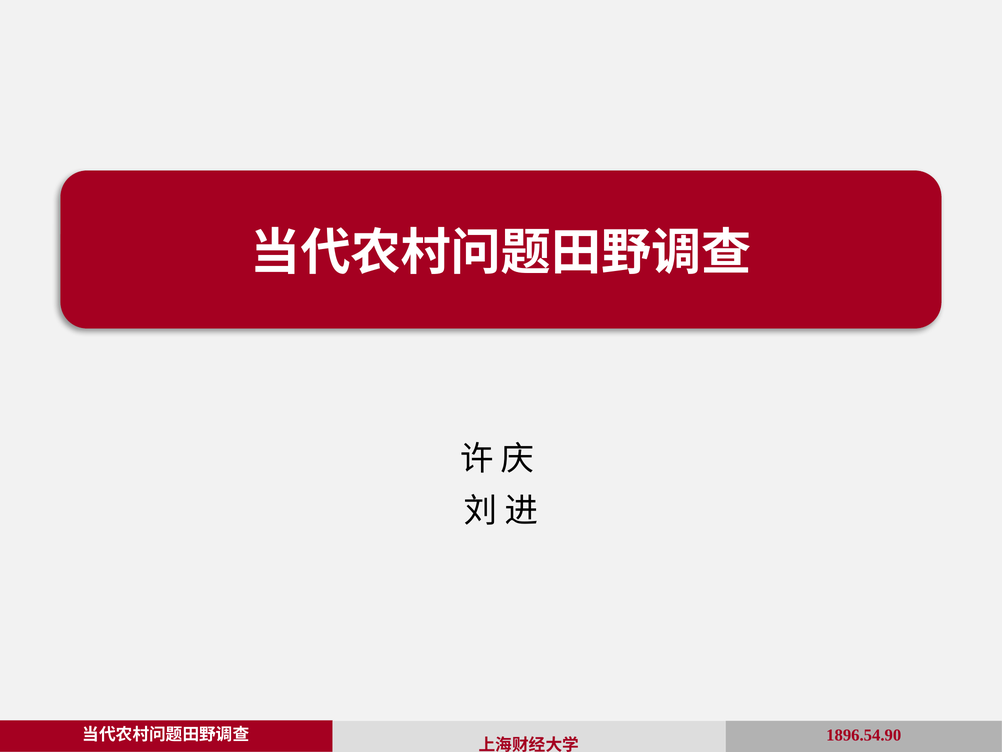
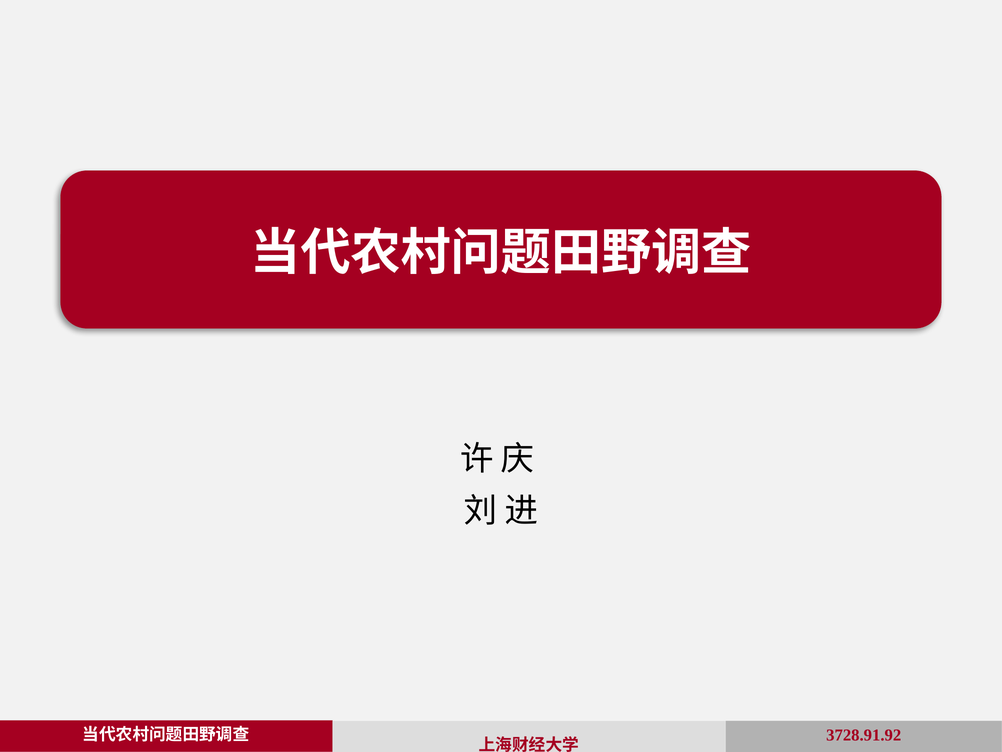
1896.54.90: 1896.54.90 -> 3728.91.92
